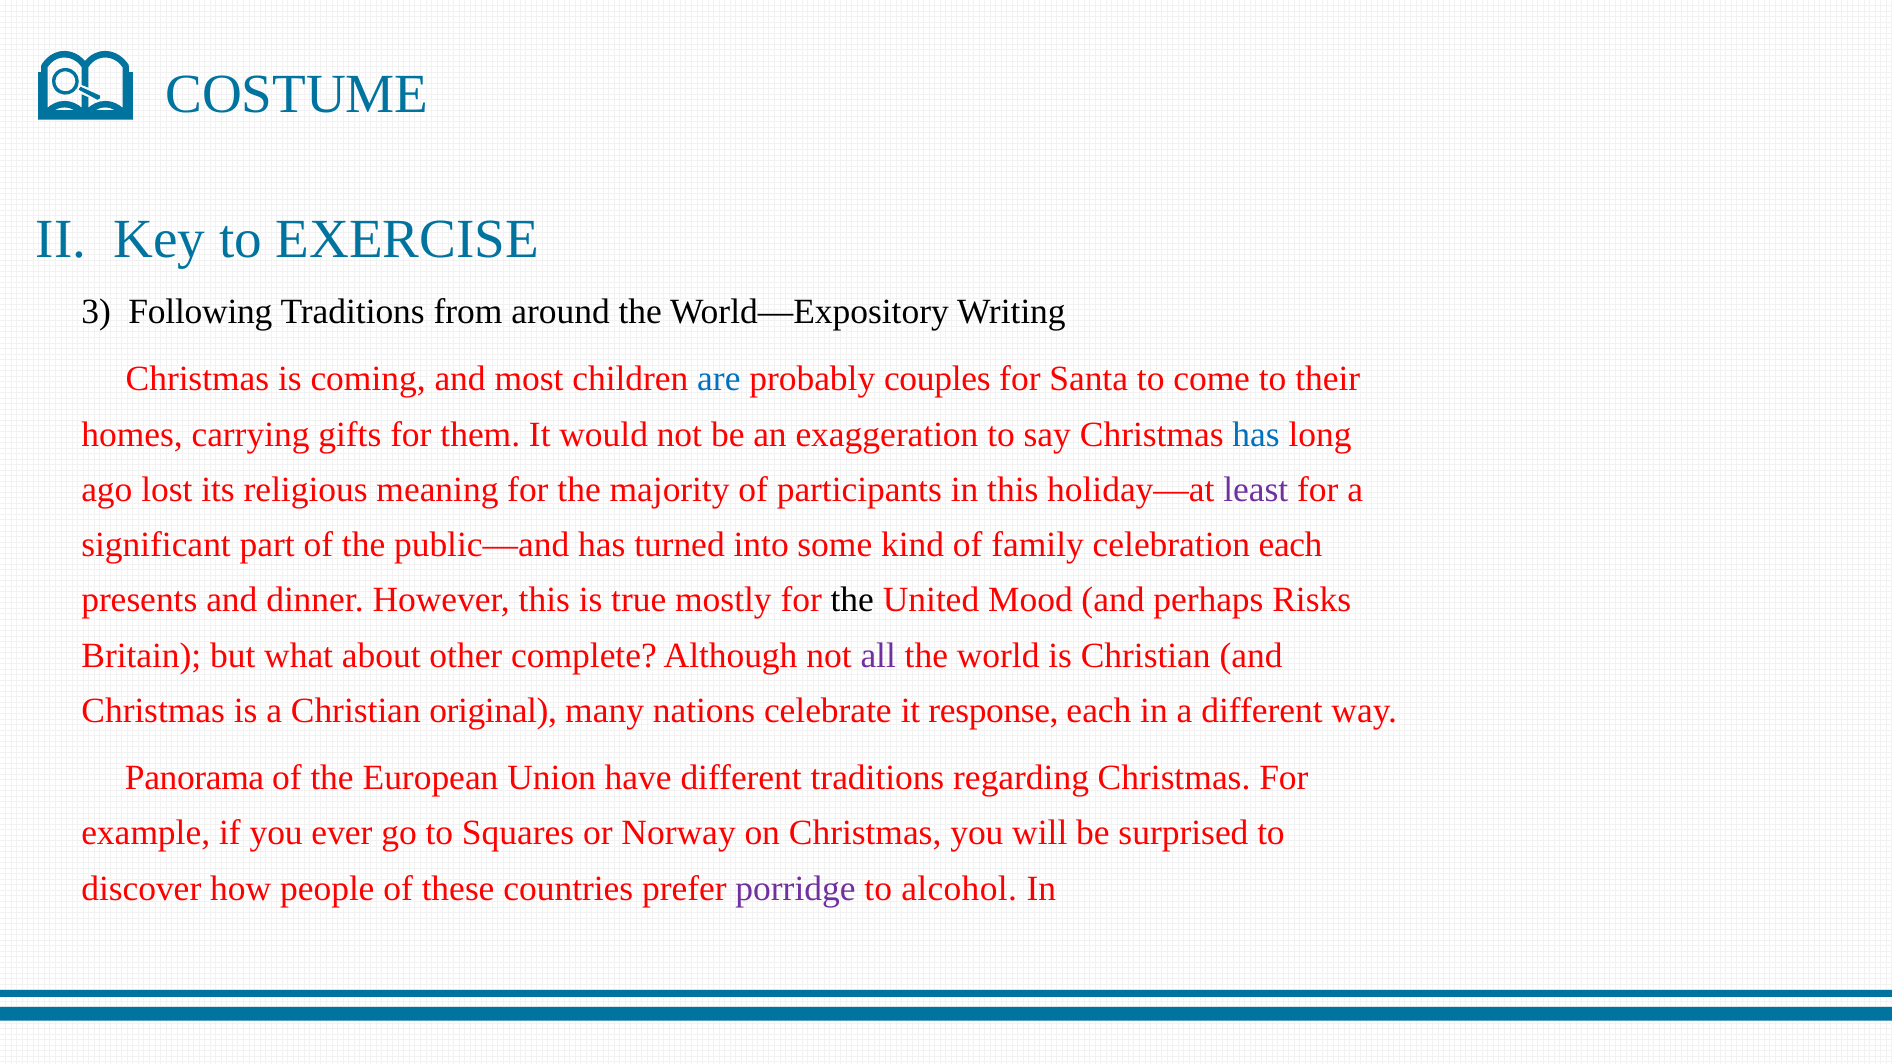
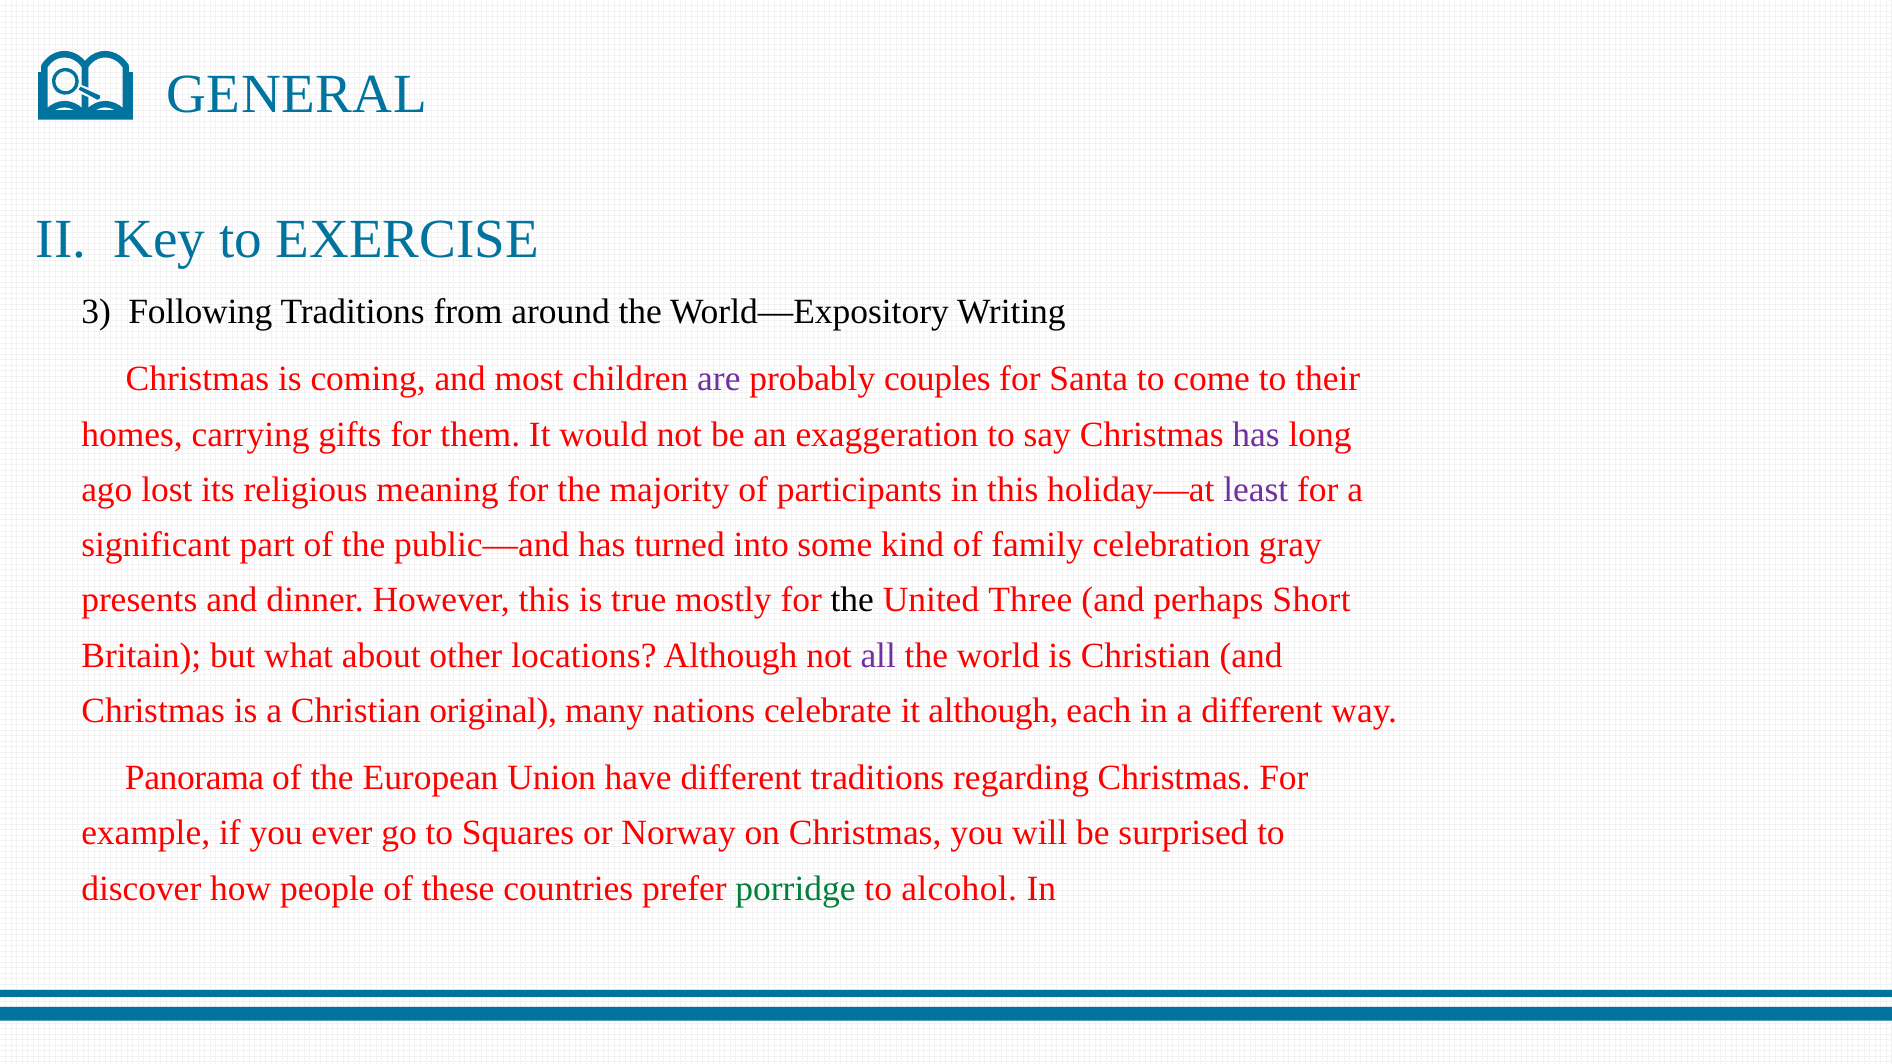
COSTUME: COSTUME -> GENERAL
are colour: blue -> purple
has at (1256, 434) colour: blue -> purple
celebration each: each -> gray
Mood: Mood -> Three
Risks: Risks -> Short
complete: complete -> locations
it response: response -> although
porridge colour: purple -> green
